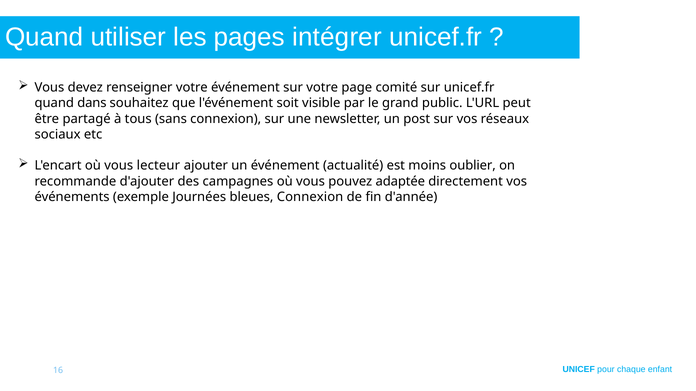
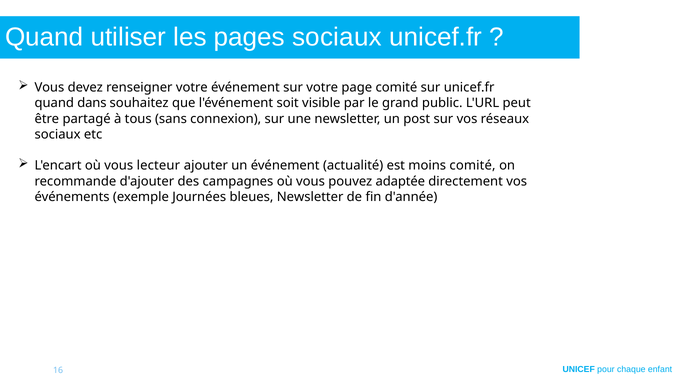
pages intégrer: intégrer -> sociaux
moins oublier: oublier -> comité
bleues Connexion: Connexion -> Newsletter
